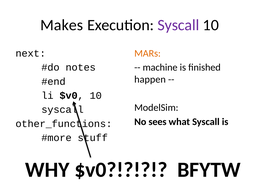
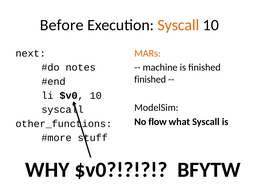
Makes: Makes -> Before
Syscall at (178, 25) colour: purple -> orange
happen at (150, 80): happen -> finished
sees: sees -> flow
